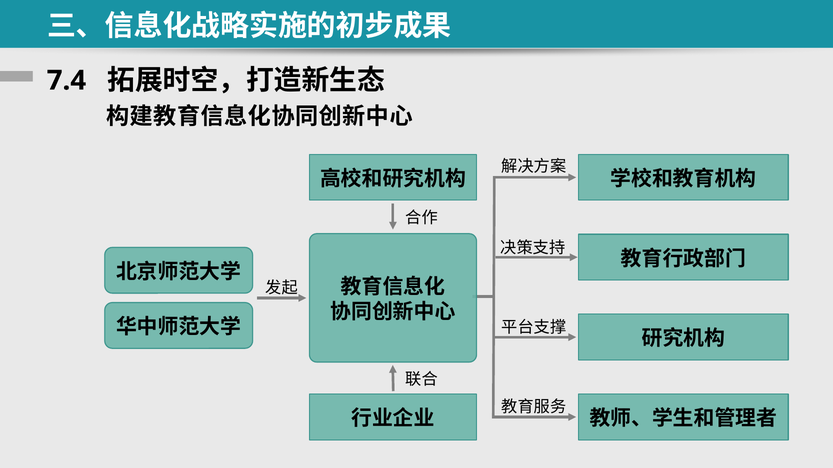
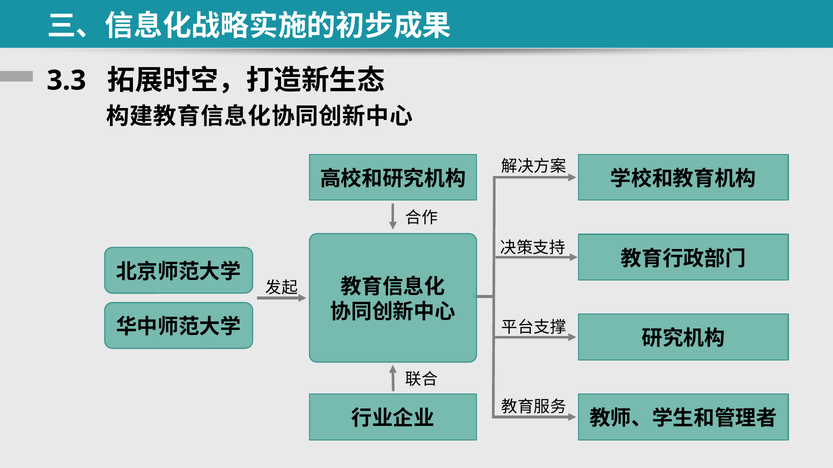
7.4: 7.4 -> 3.3
